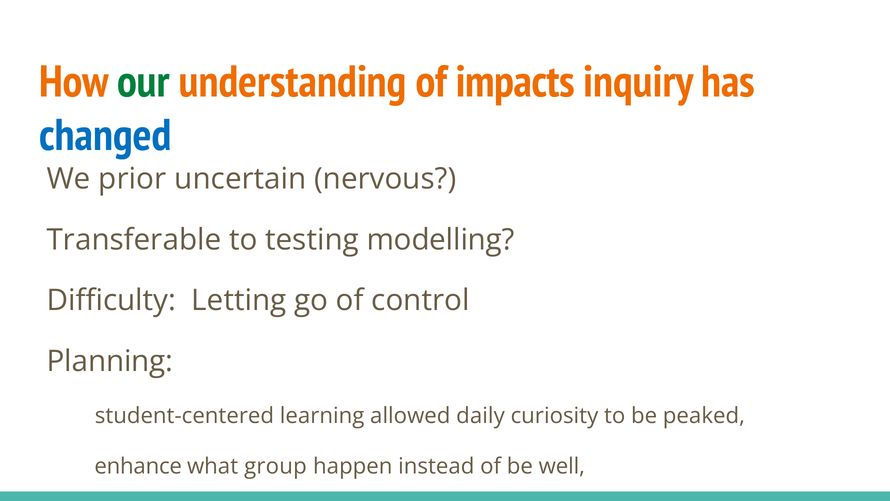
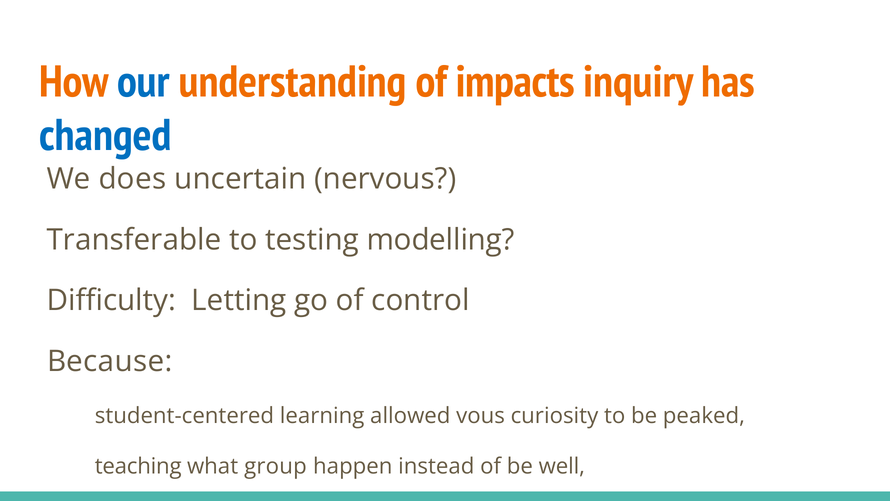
our colour: green -> blue
prior: prior -> does
Planning: Planning -> Because
daily: daily -> vous
enhance: enhance -> teaching
